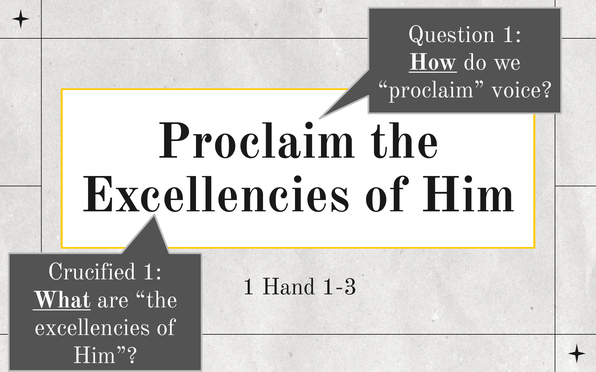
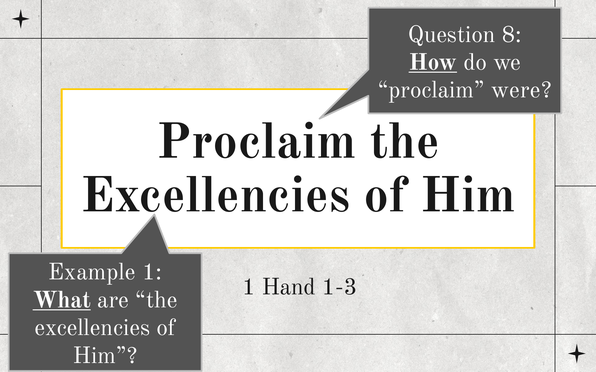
Question 1: 1 -> 8
voice: voice -> were
Crucified: Crucified -> Example
